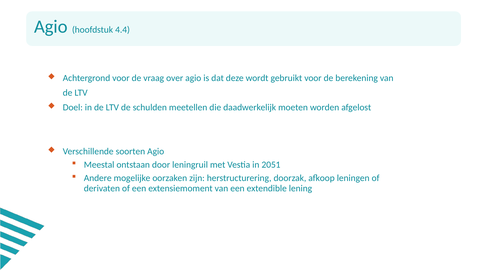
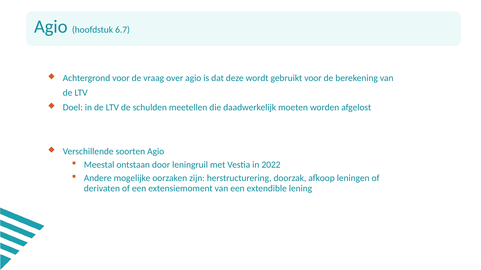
4.4: 4.4 -> 6.7
2051: 2051 -> 2022
